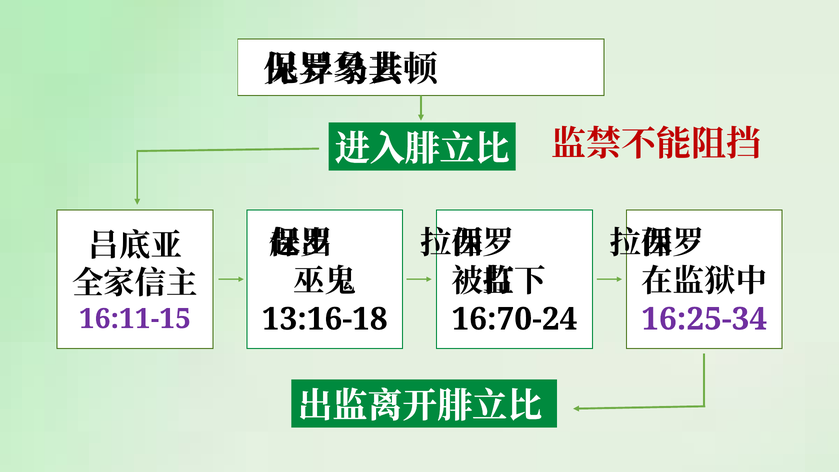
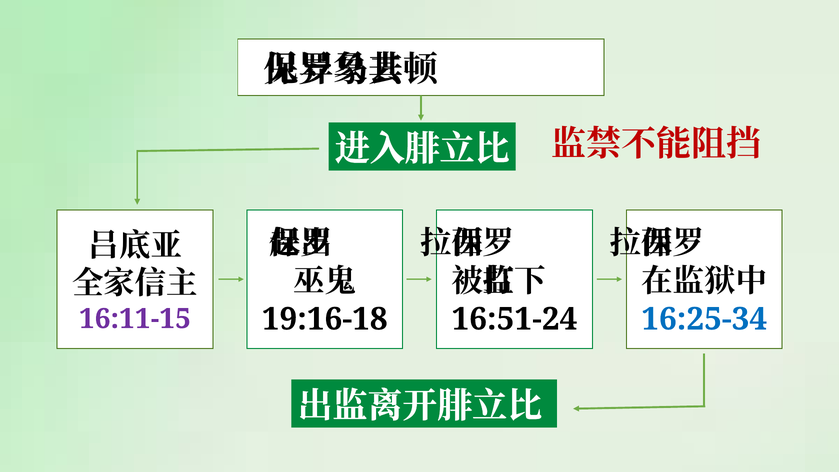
13:16-18: 13:16-18 -> 19:16-18
16:70-24: 16:70-24 -> 16:51-24
16:25-34 colour: purple -> blue
